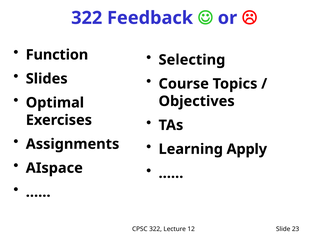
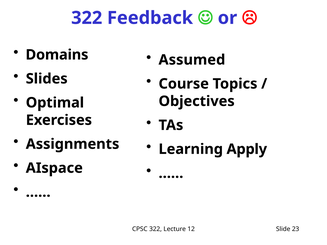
Function: Function -> Domains
Selecting: Selecting -> Assumed
